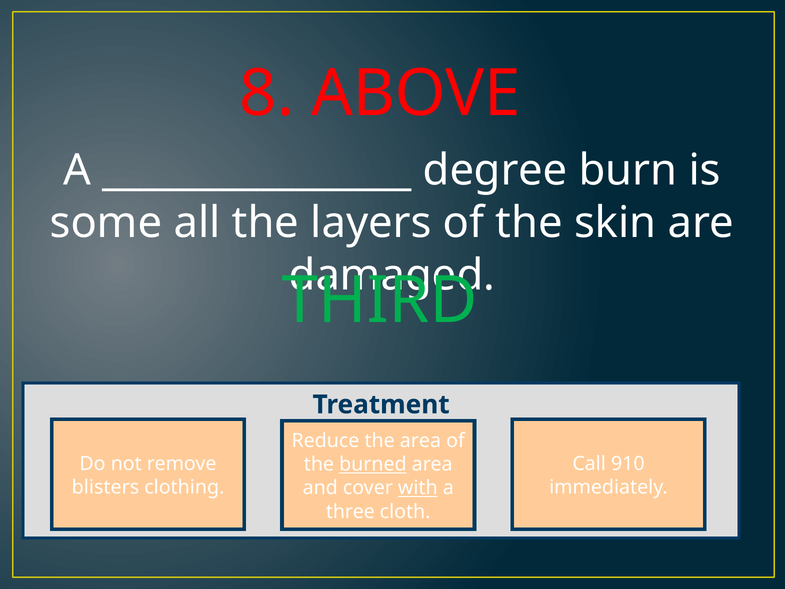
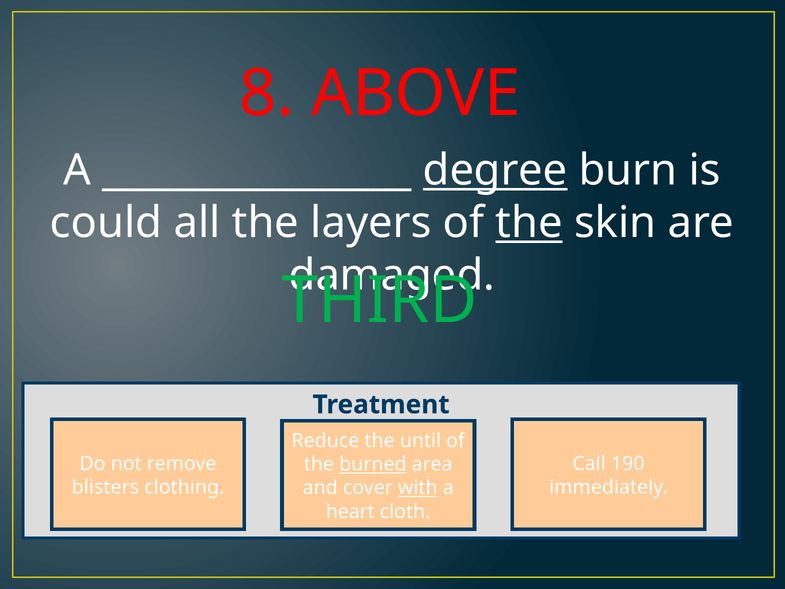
degree underline: none -> present
some: some -> could
the at (529, 223) underline: none -> present
the area: area -> until
910: 910 -> 190
three: three -> heart
